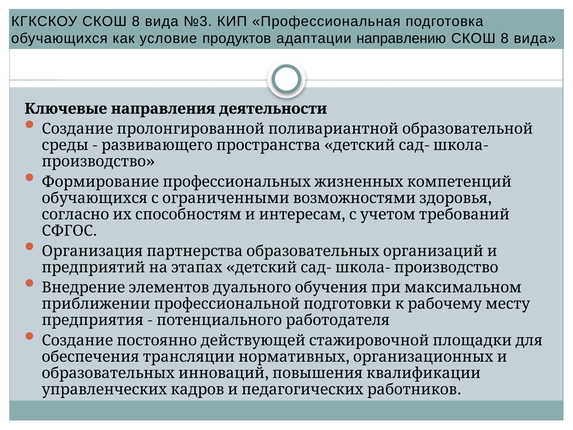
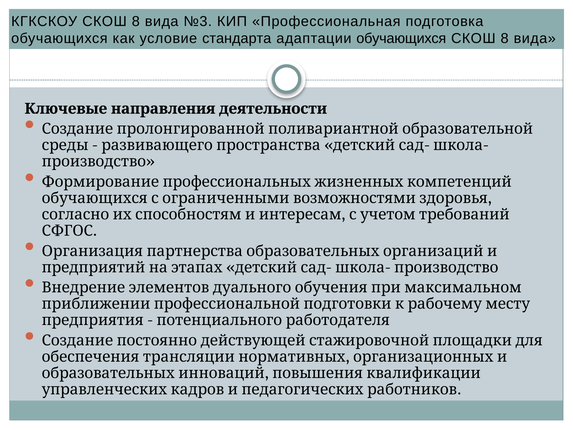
продуктов: продуктов -> стандарта
адаптации направлению: направлению -> обучающихся
